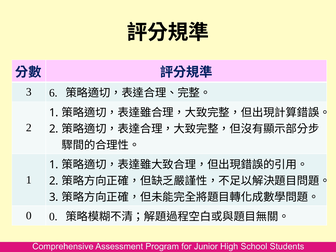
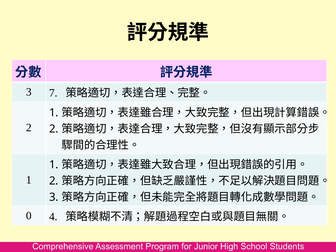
6: 6 -> 7
0 0: 0 -> 4
